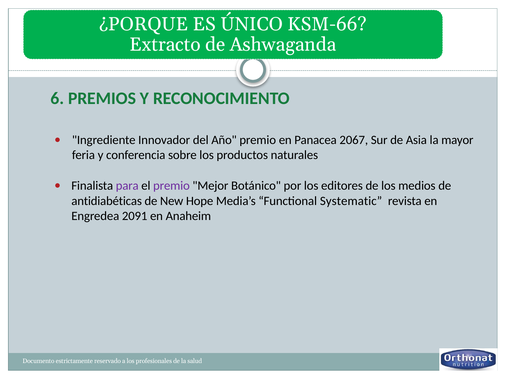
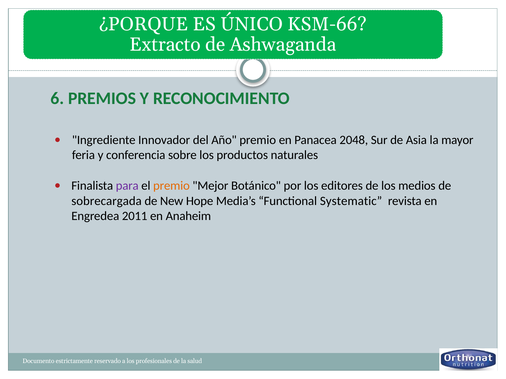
2067: 2067 -> 2048
premio at (171, 186) colour: purple -> orange
antidiabéticas: antidiabéticas -> sobrecargada
2091: 2091 -> 2011
